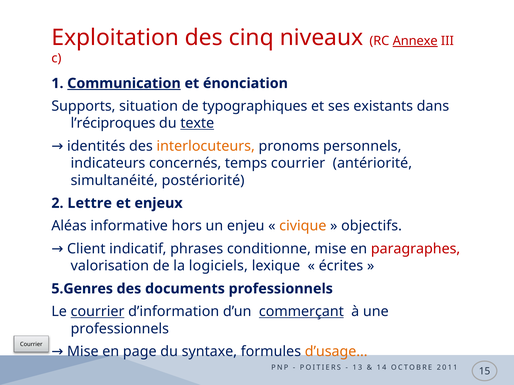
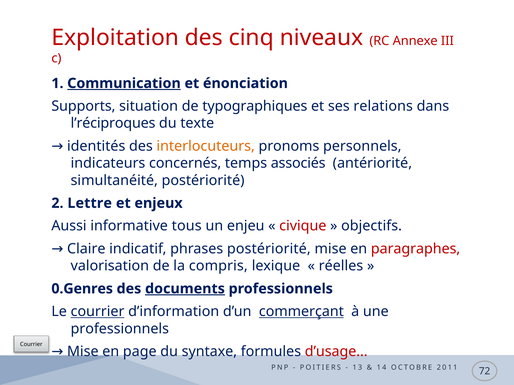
Annexe underline: present -> none
existants: existants -> relations
texte underline: present -> none
temps courrier: courrier -> associés
Aléas: Aléas -> Aussi
hors: hors -> tous
civique colour: orange -> red
Client: Client -> Claire
phrases conditionne: conditionne -> postériorité
logiciels: logiciels -> compris
écrites: écrites -> réelles
5.Genres: 5.Genres -> 0.Genres
documents underline: none -> present
d’usage… colour: orange -> red
15: 15 -> 72
